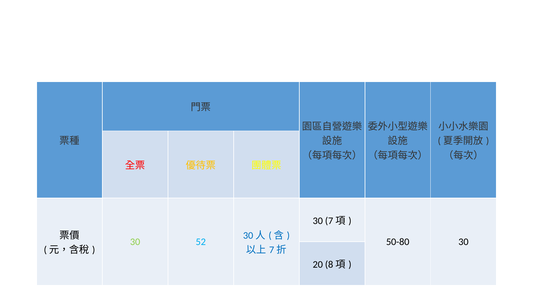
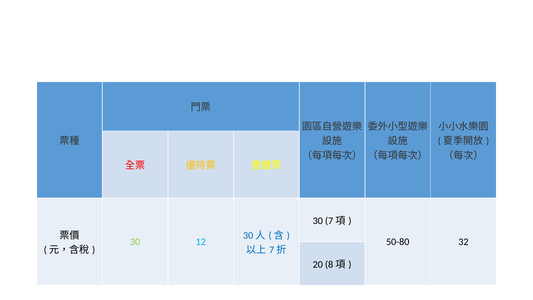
52: 52 -> 12
50-80 30: 30 -> 32
